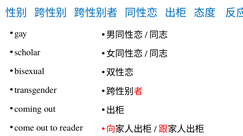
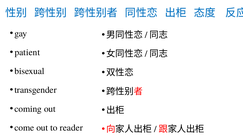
scholar: scholar -> patient
